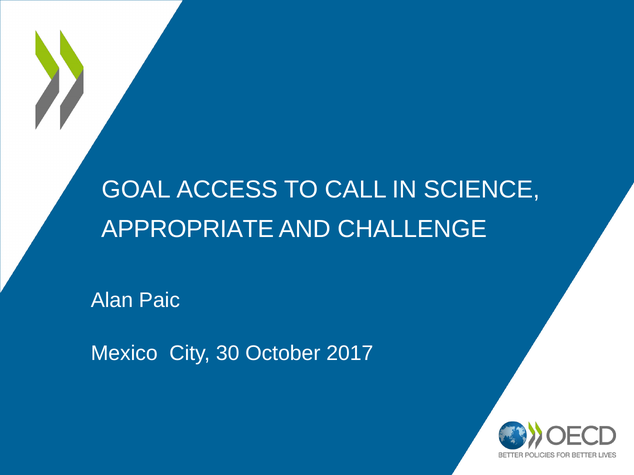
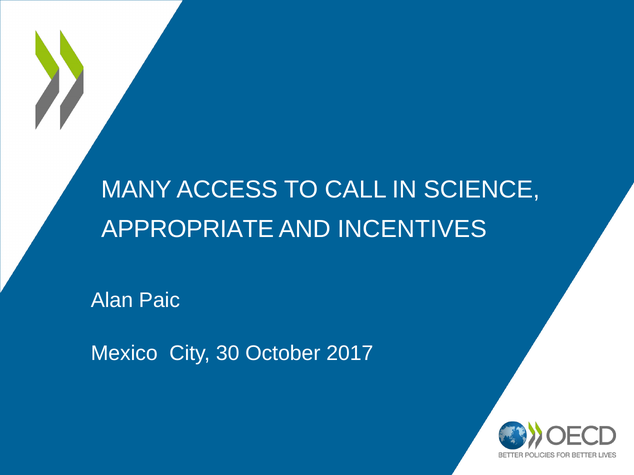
GOAL: GOAL -> MANY
CHALLENGE: CHALLENGE -> INCENTIVES
